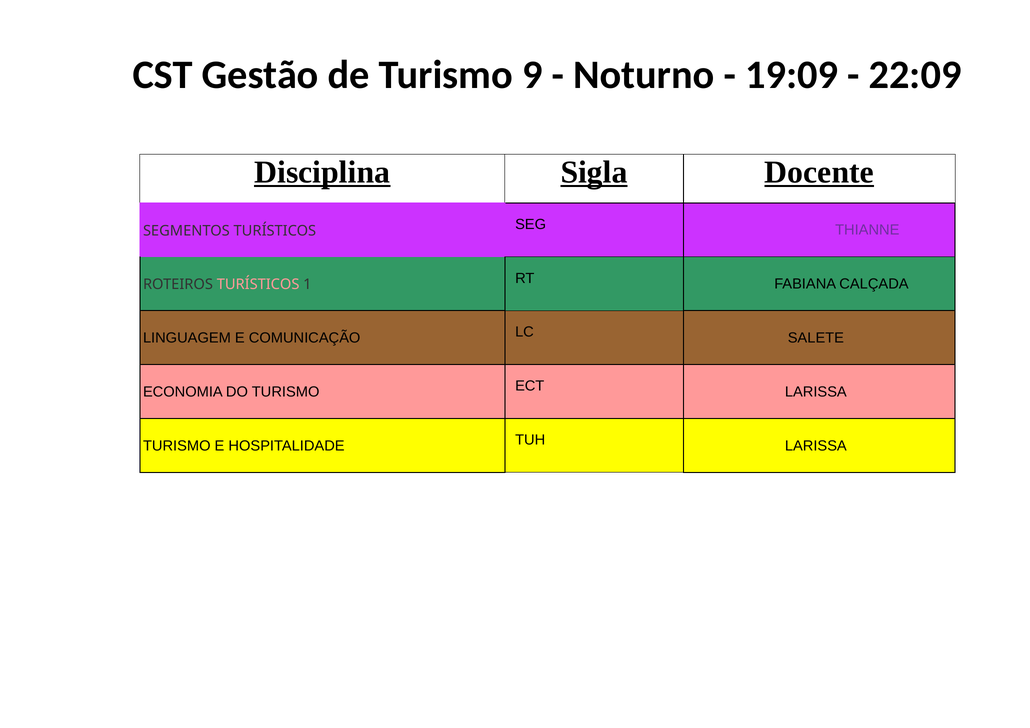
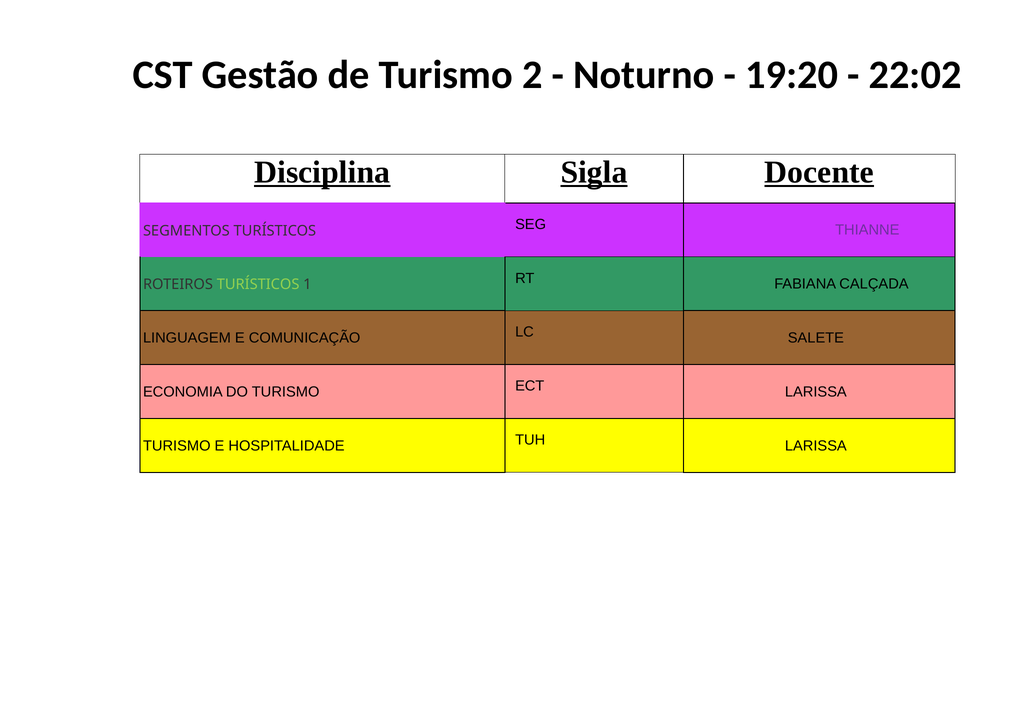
9: 9 -> 2
19:09: 19:09 -> 19:20
22:09: 22:09 -> 22:02
TURÍSTICOS at (258, 285) colour: pink -> light green
